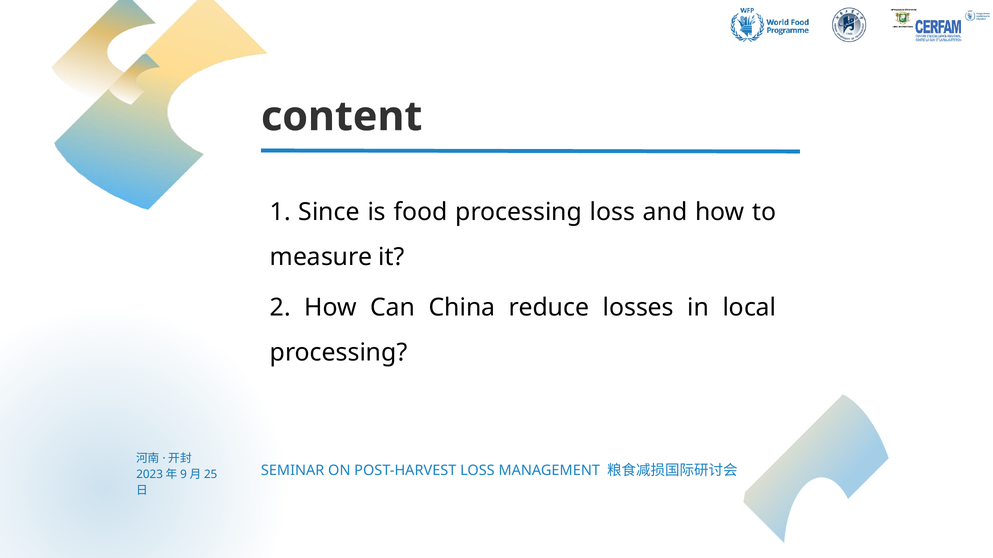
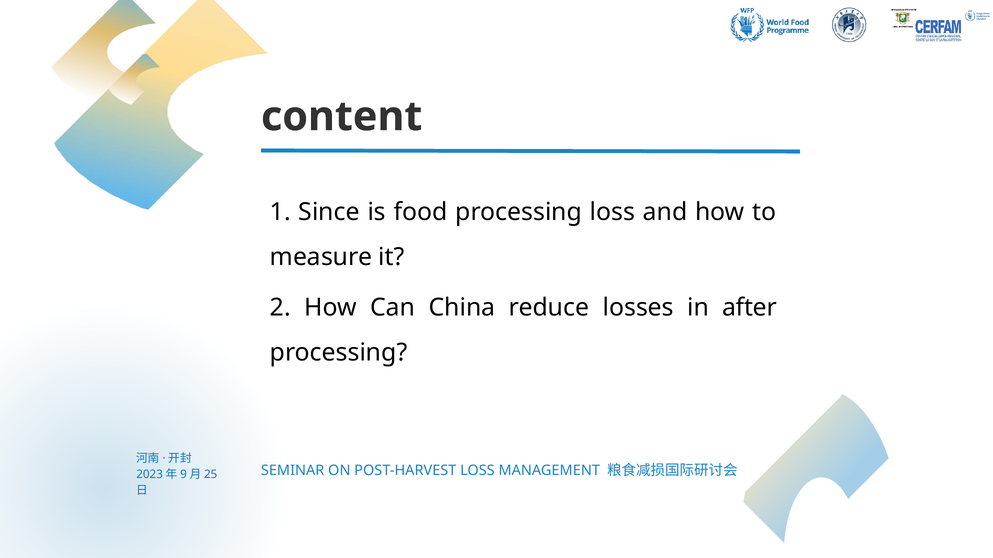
local: local -> after
